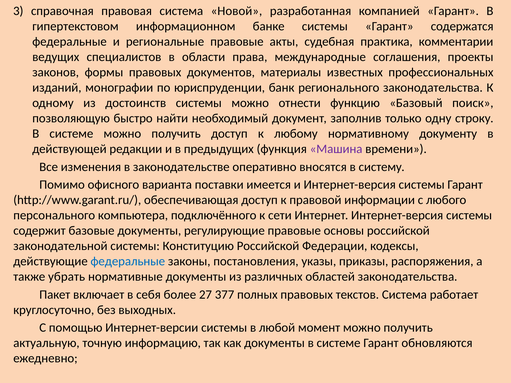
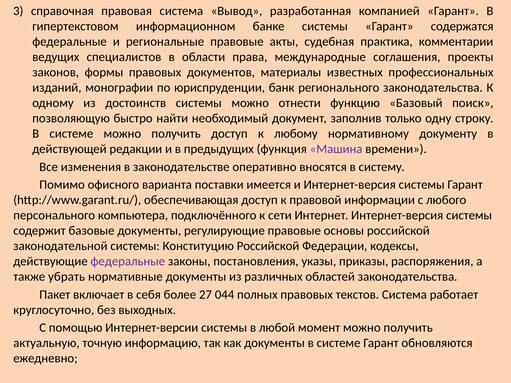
Новой: Новой -> Вывод
федеральные at (128, 262) colour: blue -> purple
377: 377 -> 044
